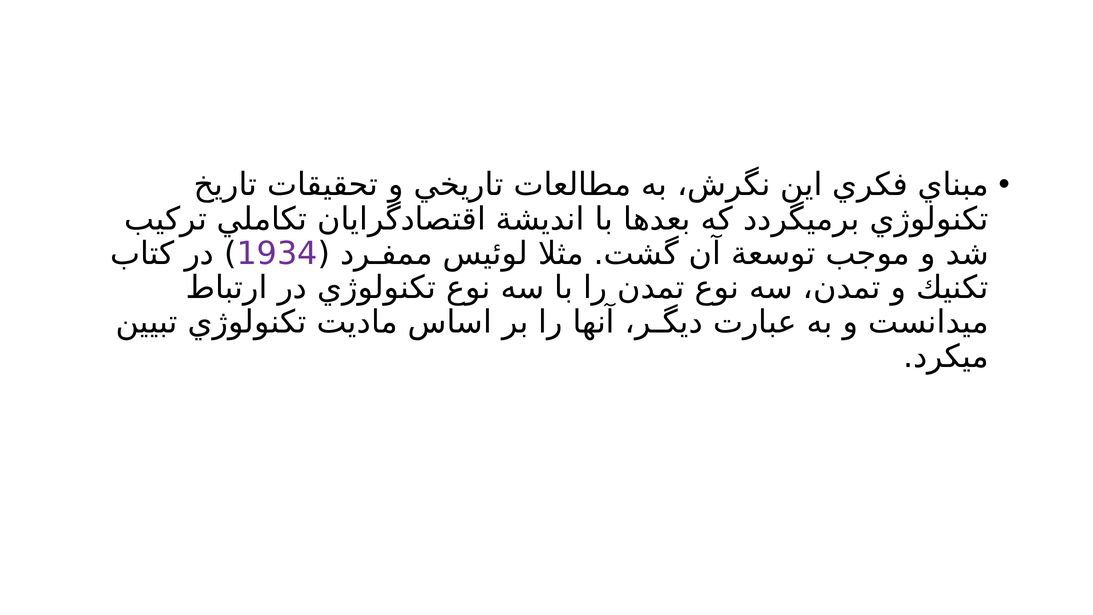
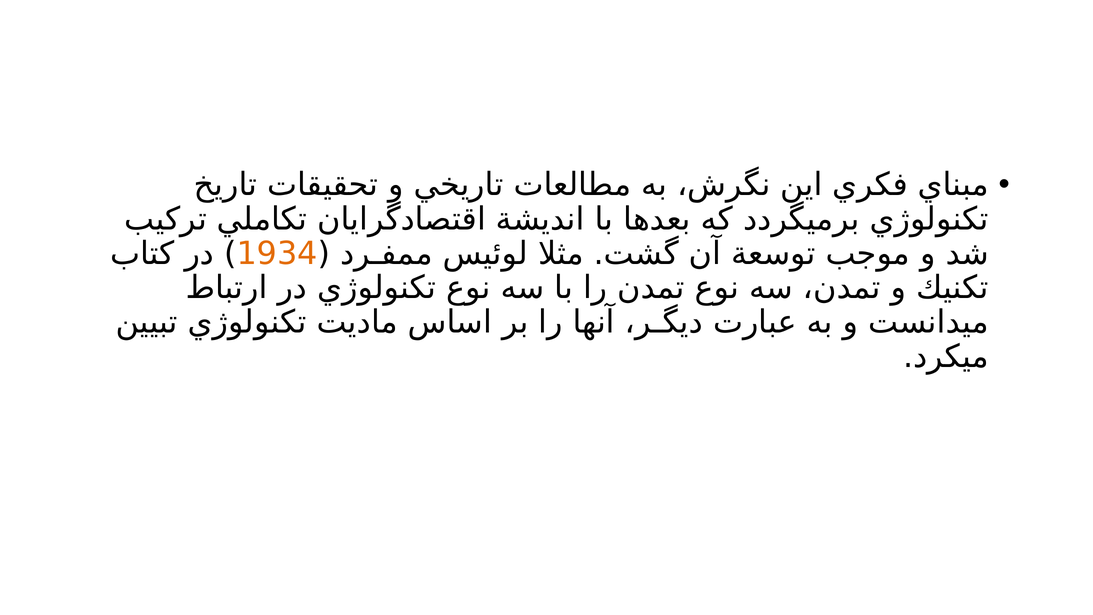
1934 colour: purple -> orange
